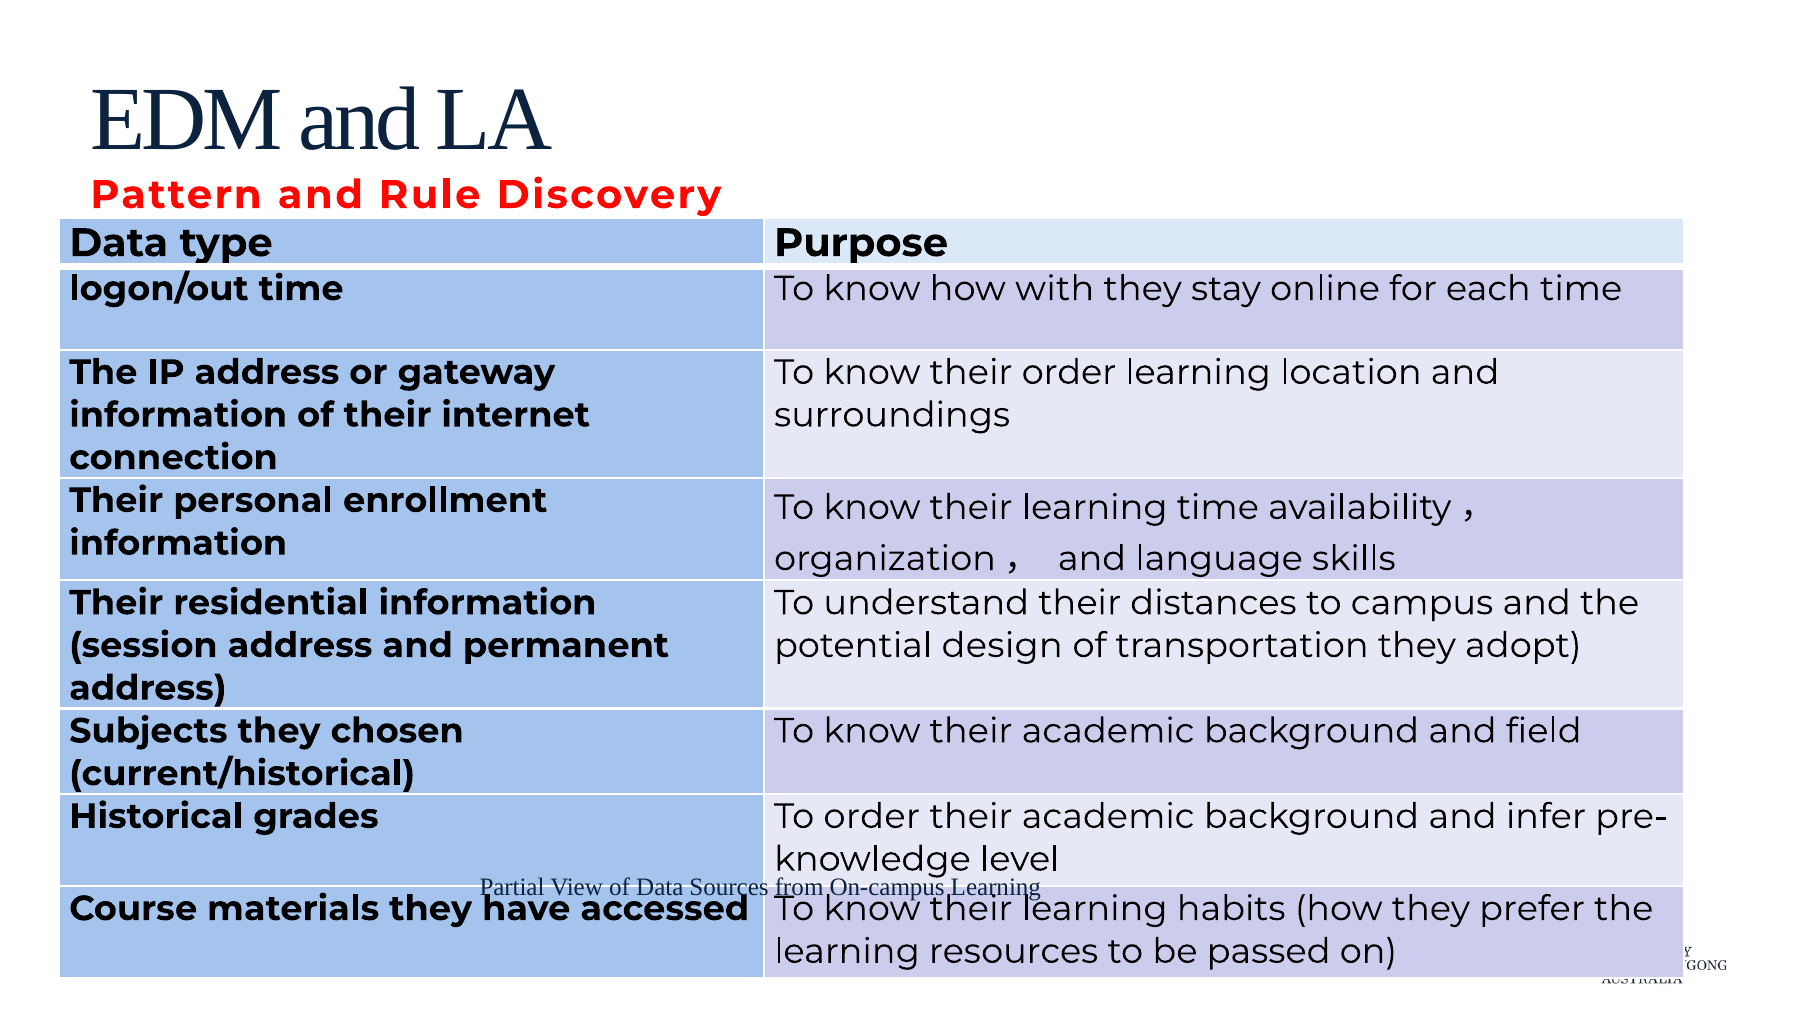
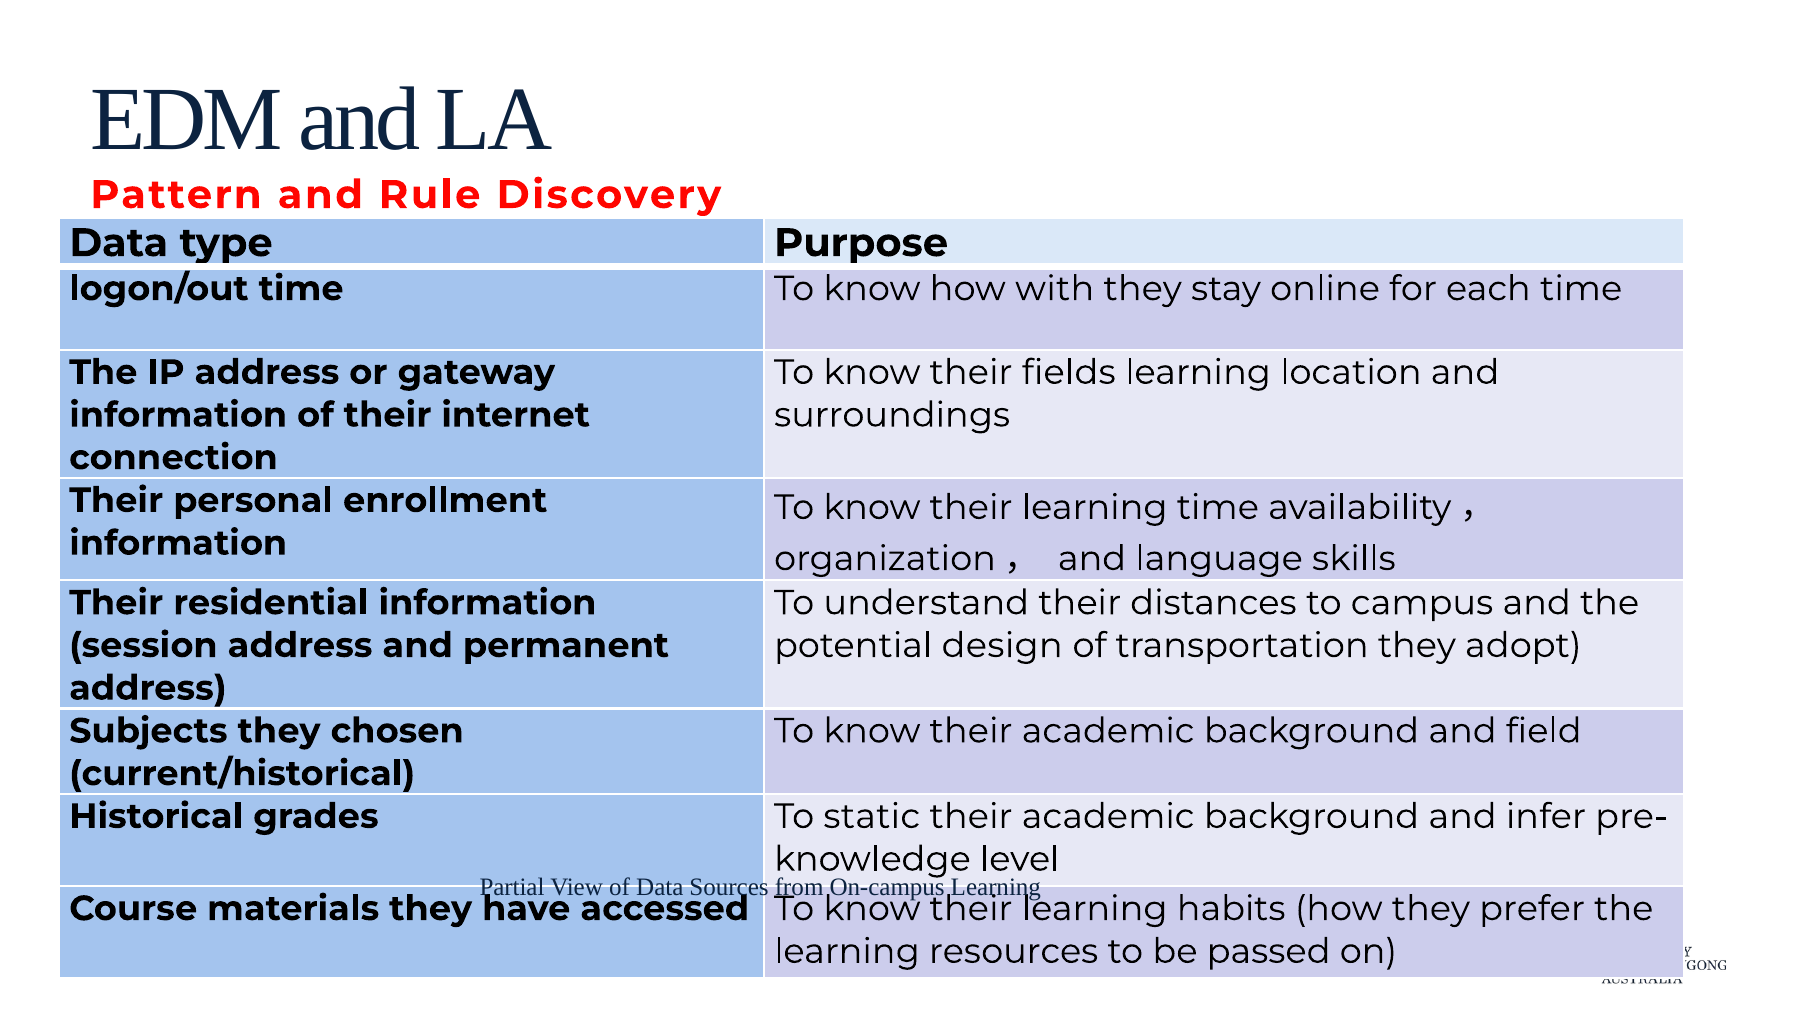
their order: order -> fields
To order: order -> static
